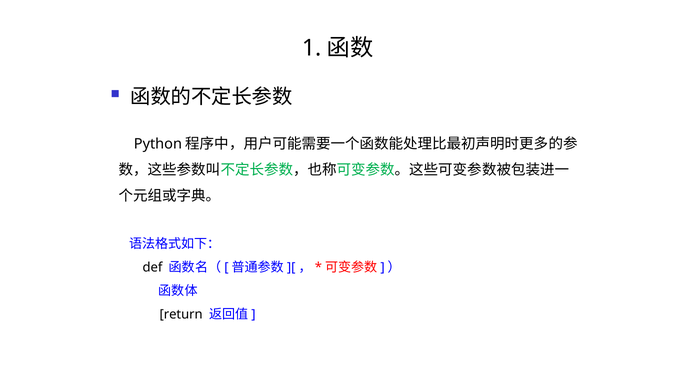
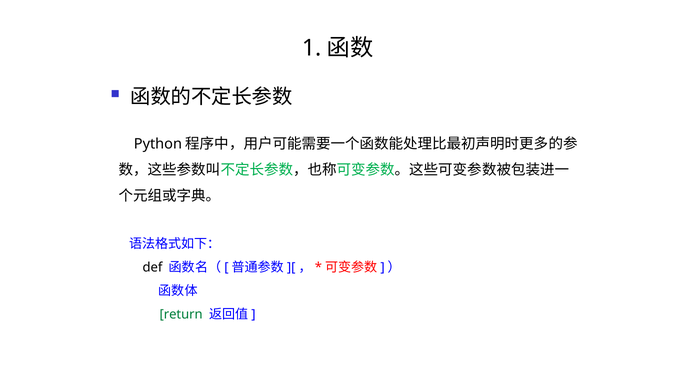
return colour: black -> green
